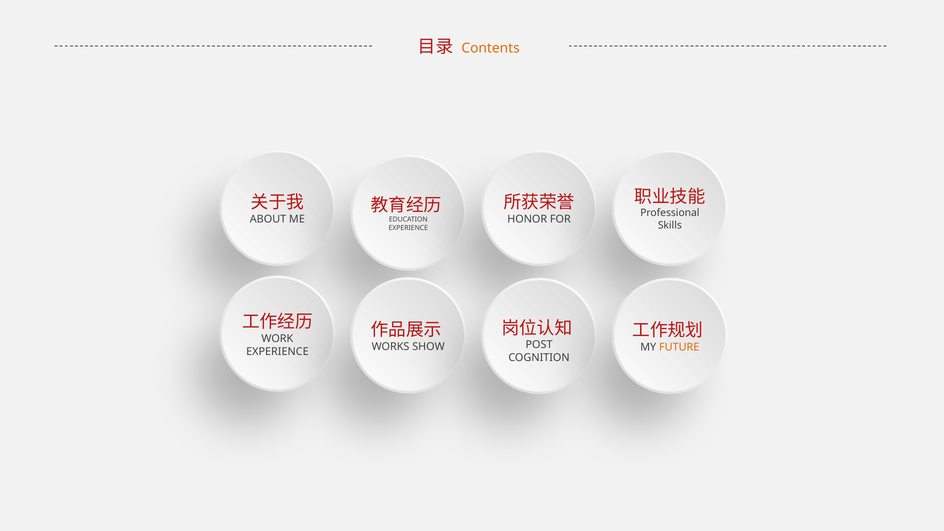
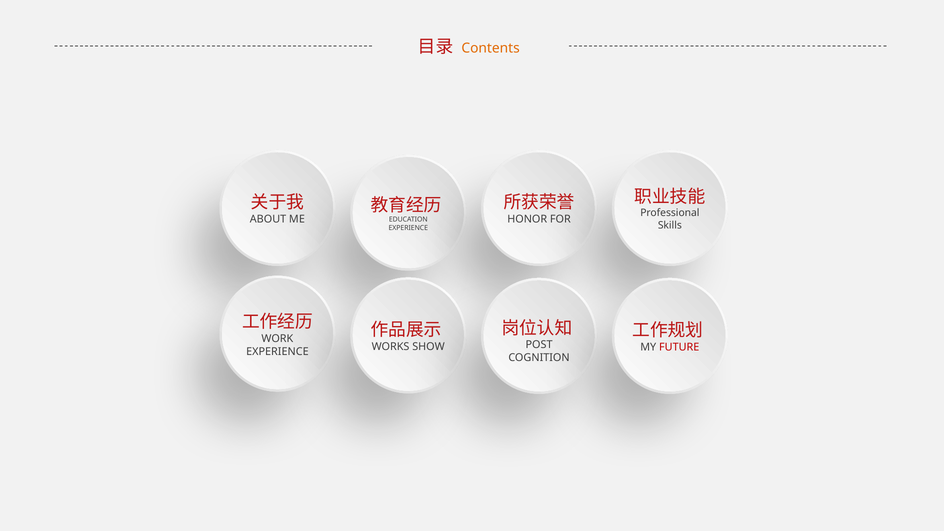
FUTURE colour: orange -> red
